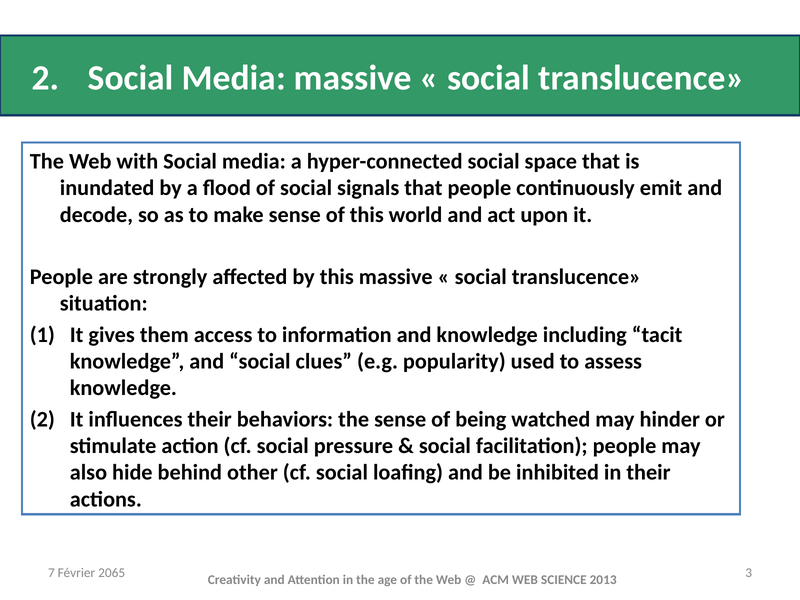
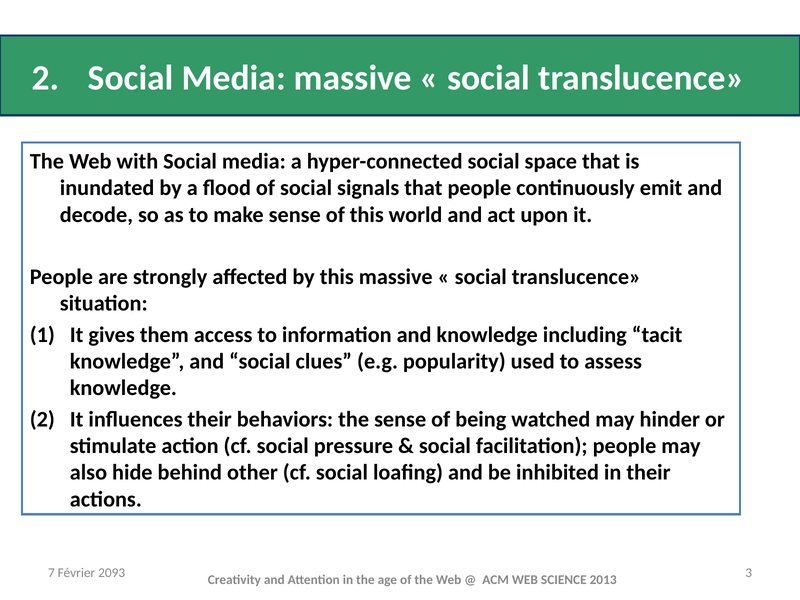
2065: 2065 -> 2093
